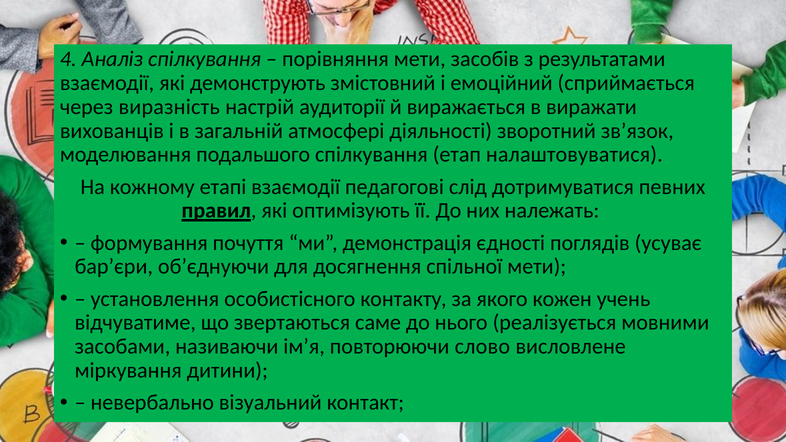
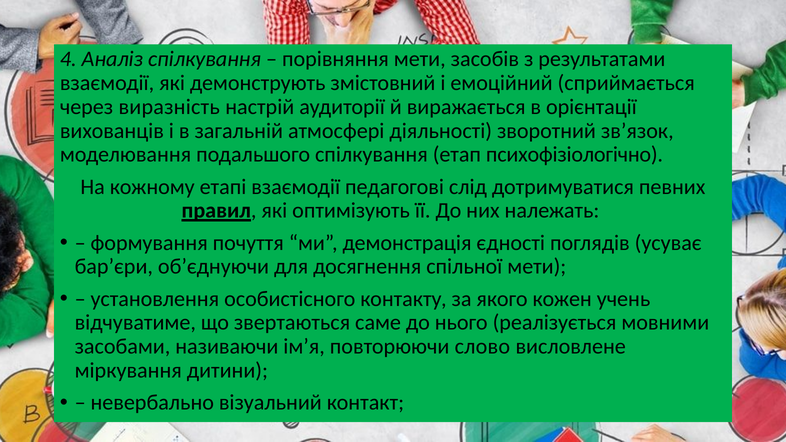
виражати: виражати -> орієнтації
налаштовуватися: налаштовуватися -> психофізіологічно
